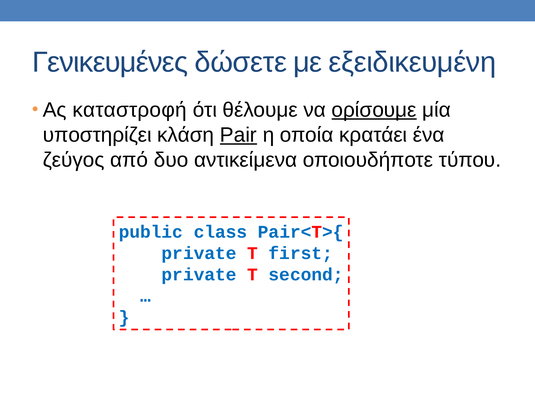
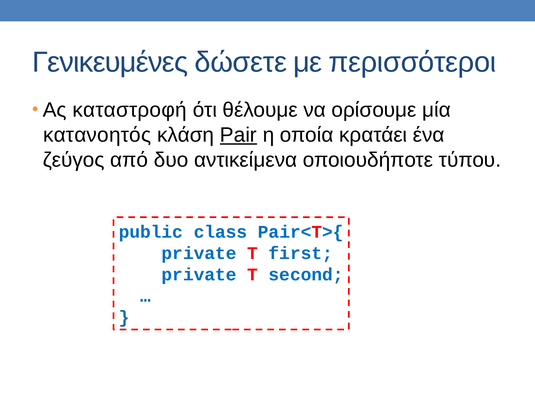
εξειδικευμένη: εξειδικευμένη -> περισσότεροι
ορίσουμε underline: present -> none
υποστηρίζει: υποστηρίζει -> κατανοητός
